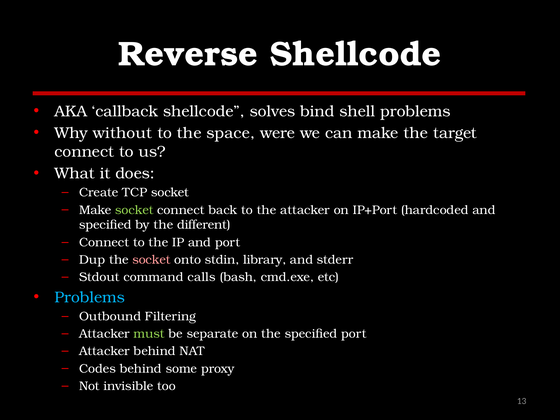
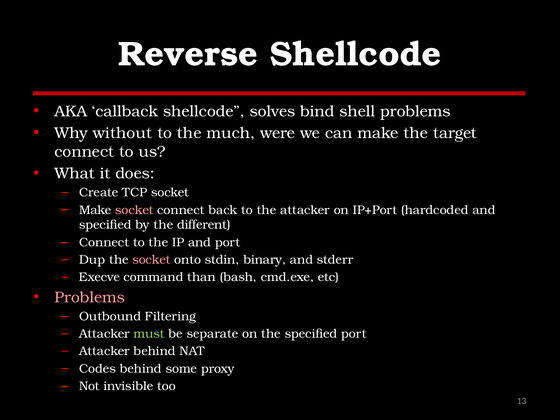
space: space -> much
socket at (134, 210) colour: light green -> pink
library: library -> binary
Stdout: Stdout -> Execve
calls: calls -> than
Problems at (90, 297) colour: light blue -> pink
